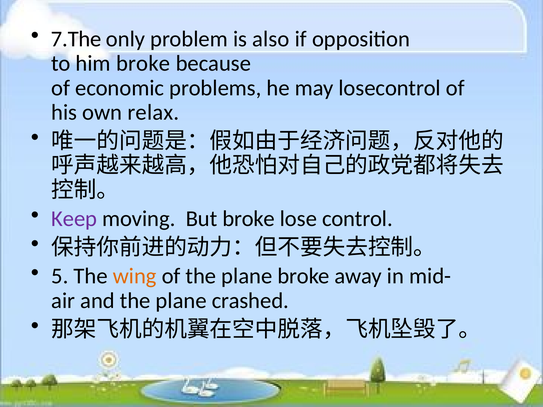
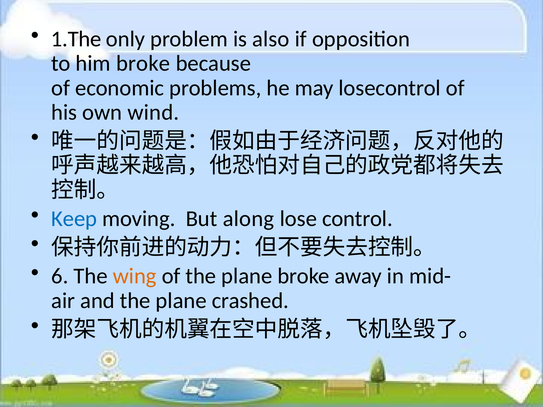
7.The: 7.The -> 1.The
relax: relax -> wind
Keep colour: purple -> blue
But broke: broke -> along
5: 5 -> 6
